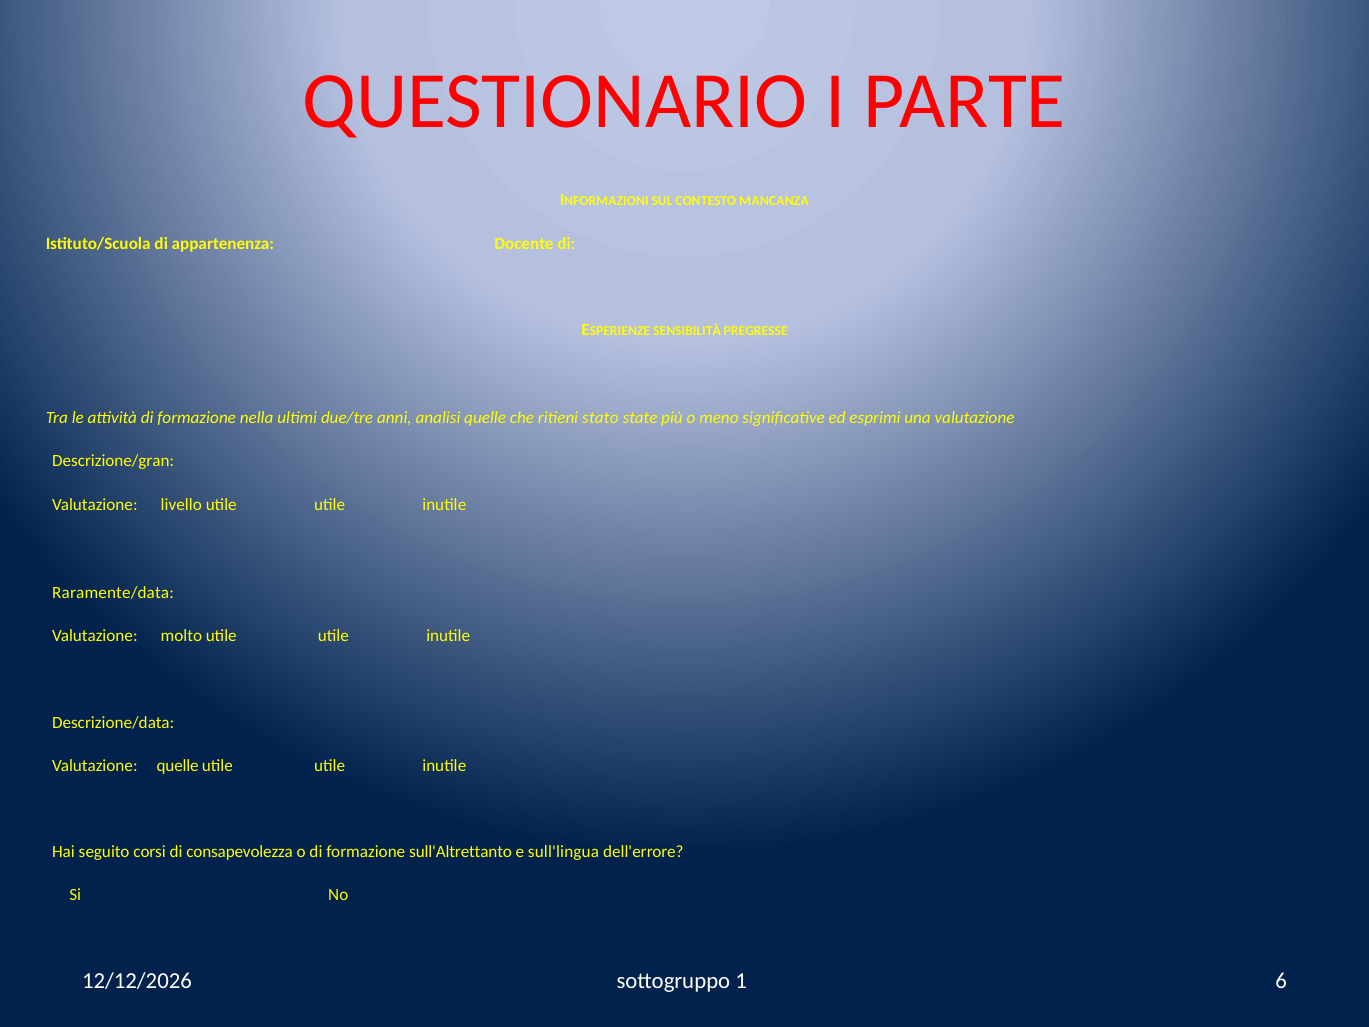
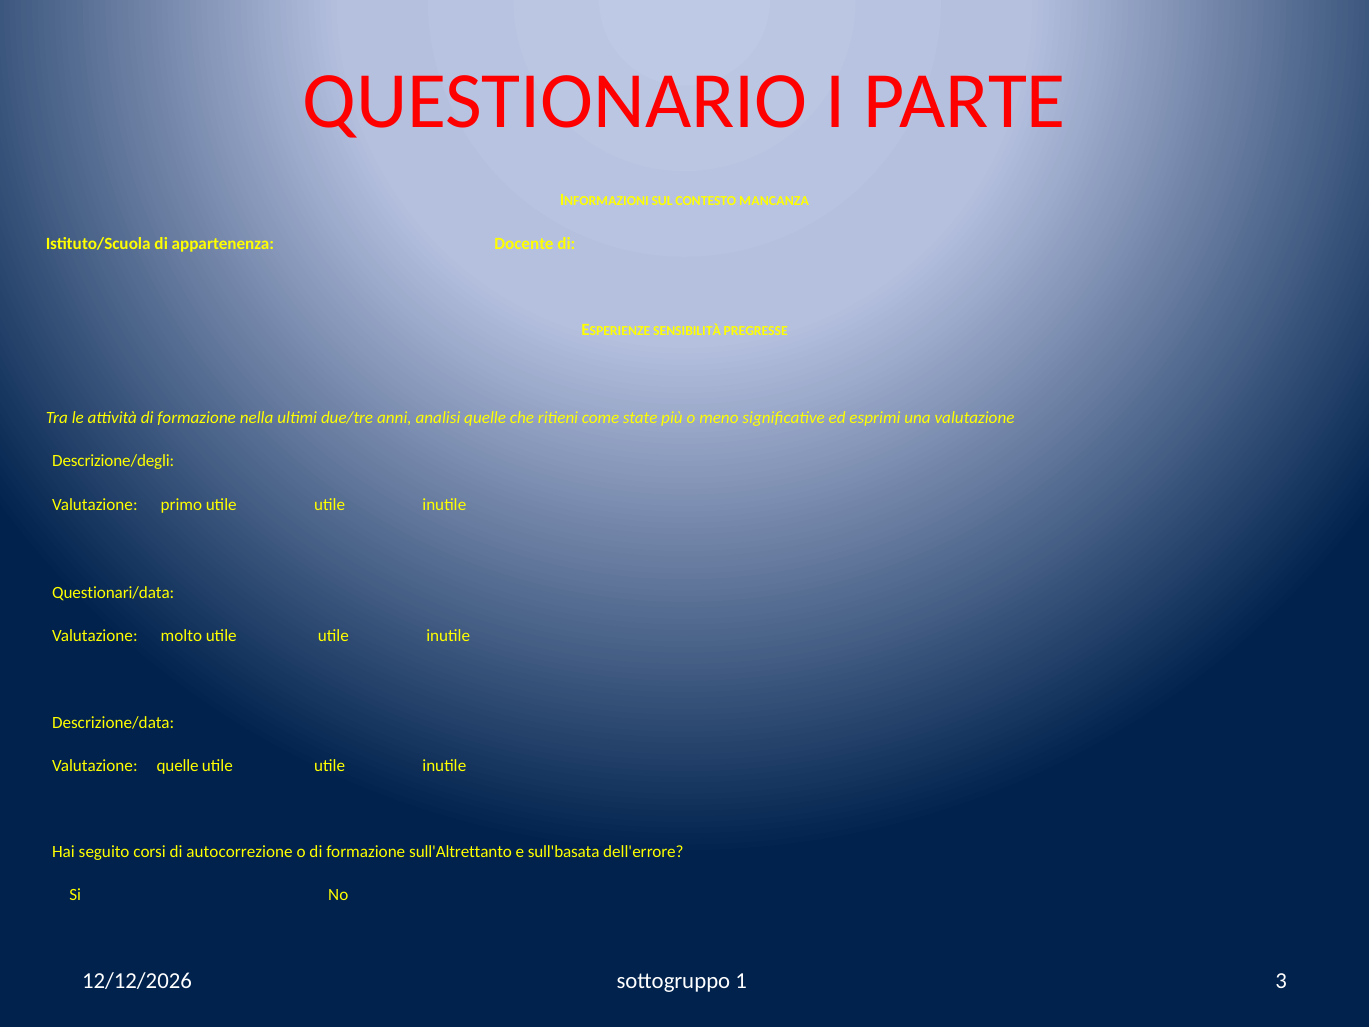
stato: stato -> come
Descrizione/gran: Descrizione/gran -> Descrizione/degli
livello: livello -> primo
Raramente/data: Raramente/data -> Questionari/data
consapevolezza: consapevolezza -> autocorrezione
sull'lingua: sull'lingua -> sull'basata
6: 6 -> 3
